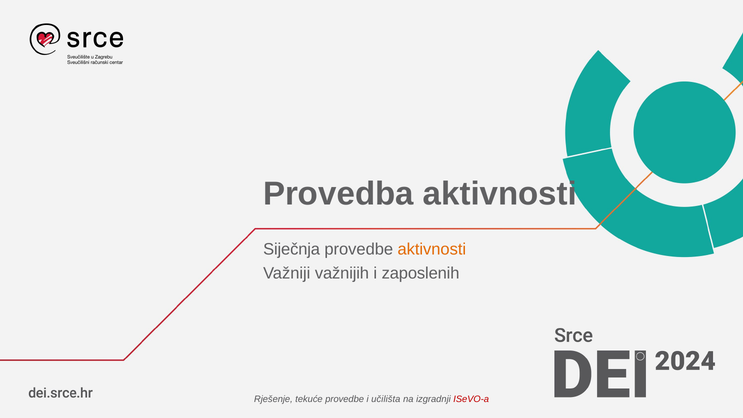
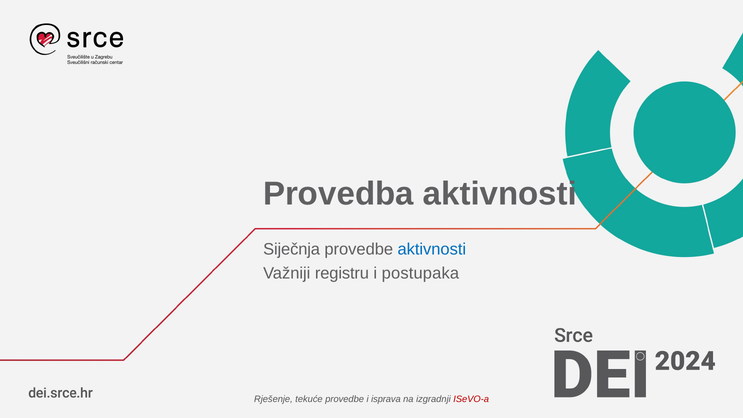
aktivnosti at (432, 249) colour: orange -> blue
važnijih: važnijih -> registru
zaposlenih: zaposlenih -> postupaka
učilišta: učilišta -> isprava
